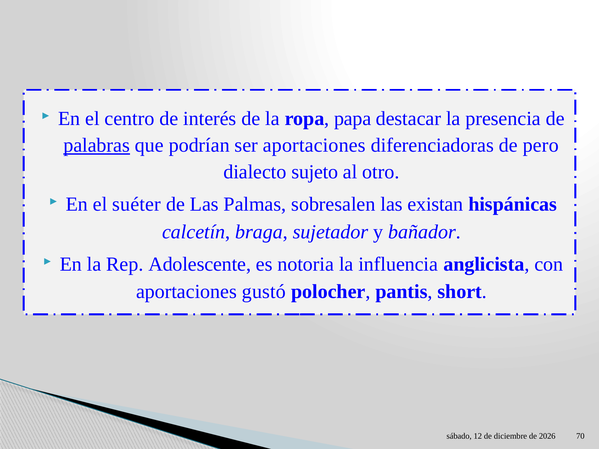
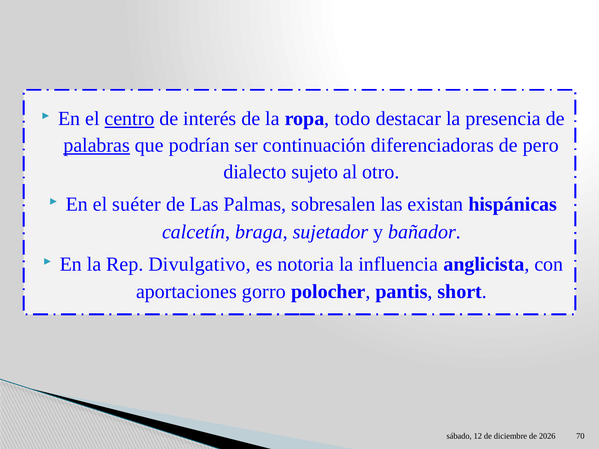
centro underline: none -> present
papa: papa -> todo
ser aportaciones: aportaciones -> continuación
Adolescente: Adolescente -> Divulgativo
gustó: gustó -> gorro
